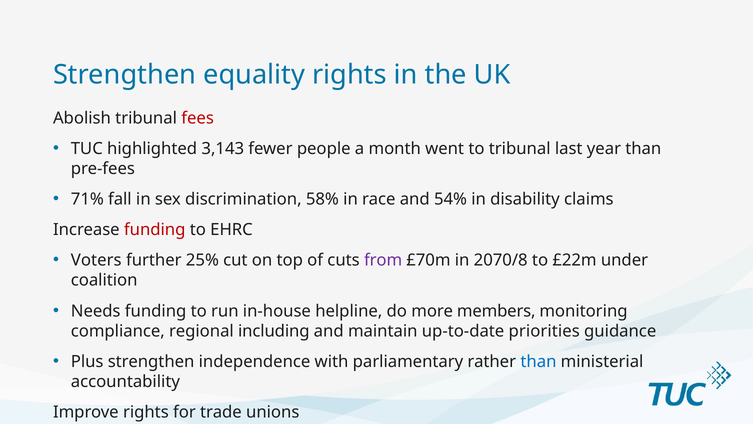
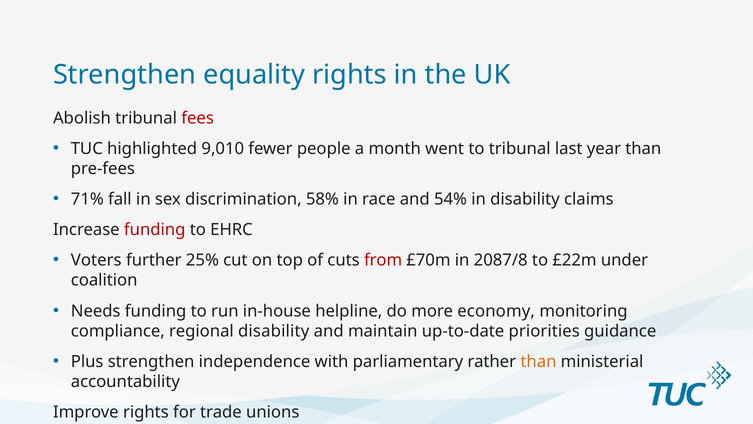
3,143: 3,143 -> 9,010
from colour: purple -> red
2070/8: 2070/8 -> 2087/8
members: members -> economy
regional including: including -> disability
than at (538, 361) colour: blue -> orange
